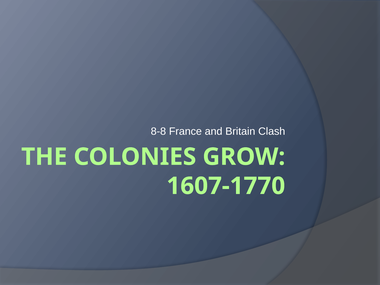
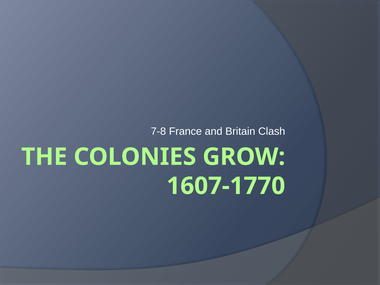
8-8: 8-8 -> 7-8
